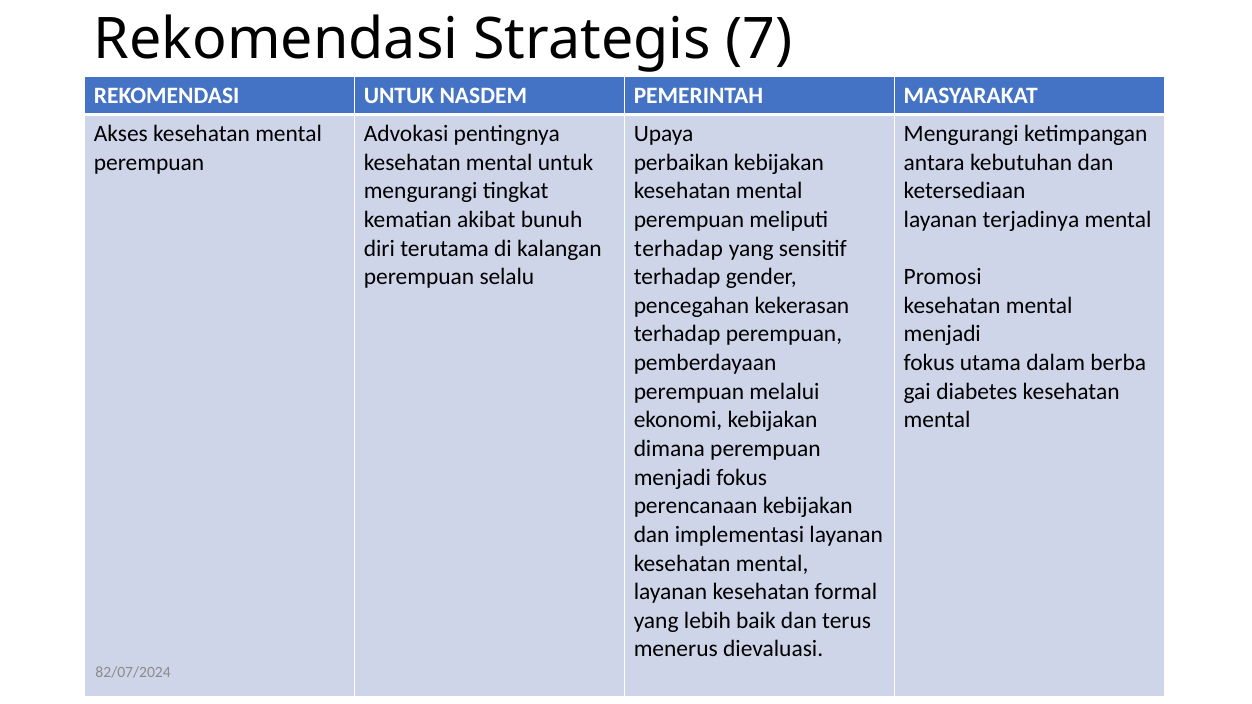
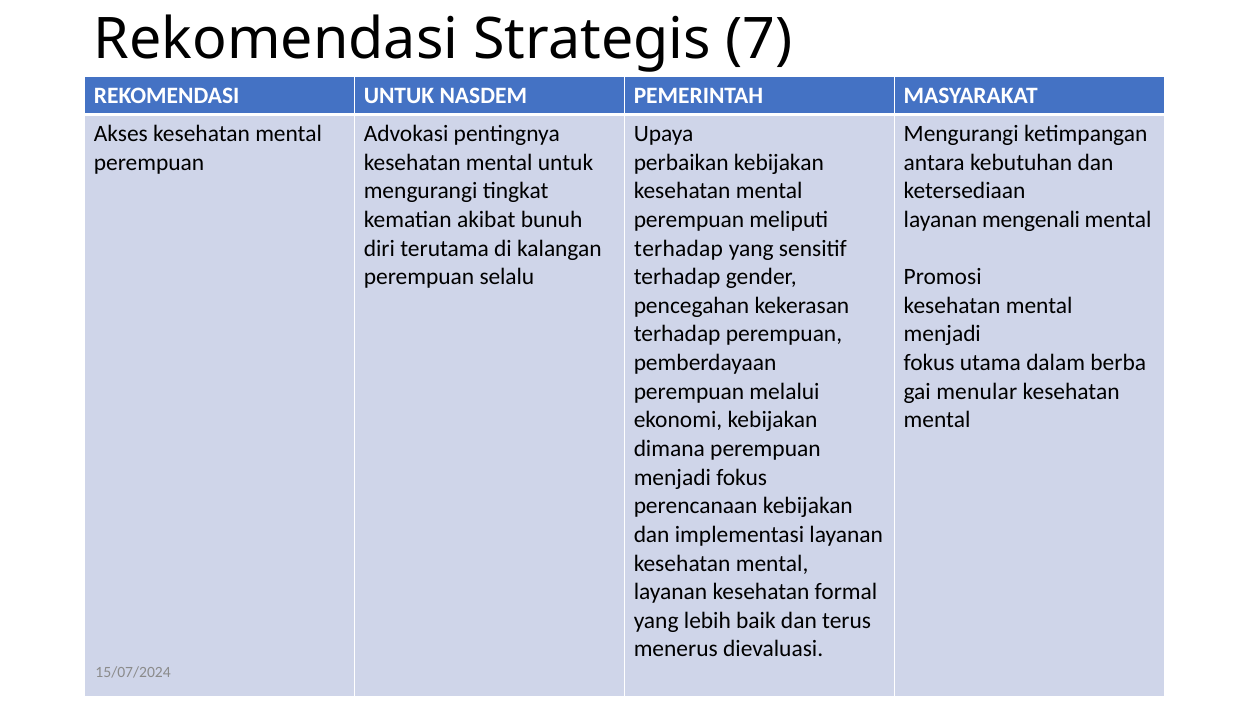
terjadinya: terjadinya -> mengenali
diabetes: diabetes -> menular
82/07/2024: 82/07/2024 -> 15/07/2024
